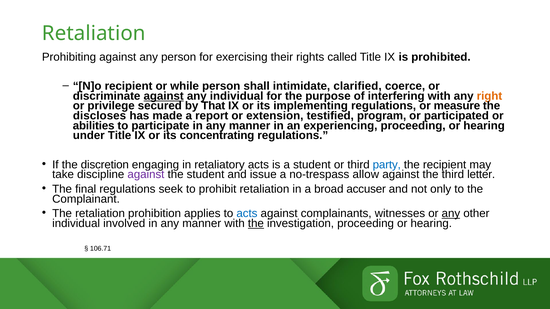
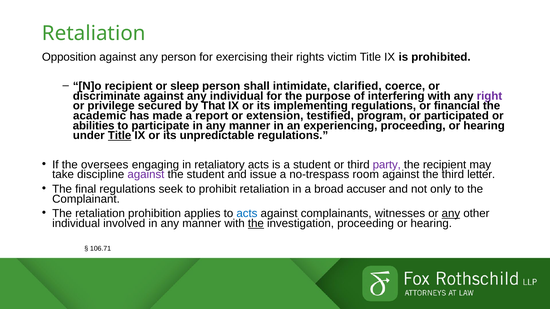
Prohibiting: Prohibiting -> Opposition
called: called -> victim
while: while -> sleep
against at (164, 96) underline: present -> none
right colour: orange -> purple
measure: measure -> financial
discloses: discloses -> academic
Title at (120, 136) underline: none -> present
concentrating: concentrating -> unpredictable
discretion: discretion -> oversees
party colour: blue -> purple
allow: allow -> room
